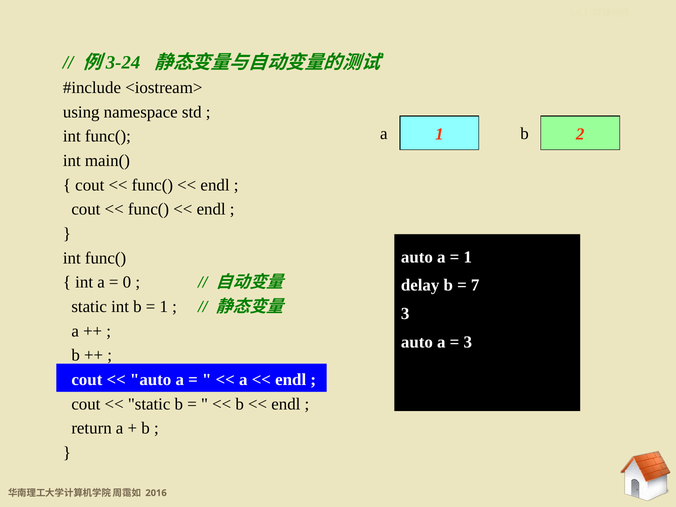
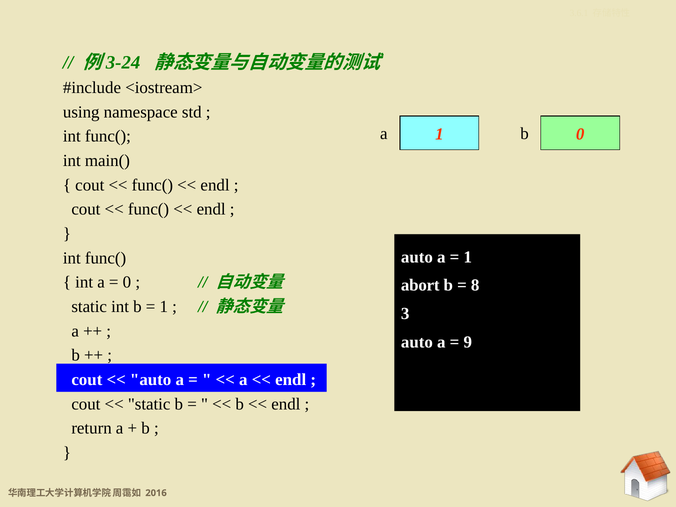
a 2: 2 -> 0
delay: delay -> abort
7: 7 -> 8
3 at (468, 342): 3 -> 9
